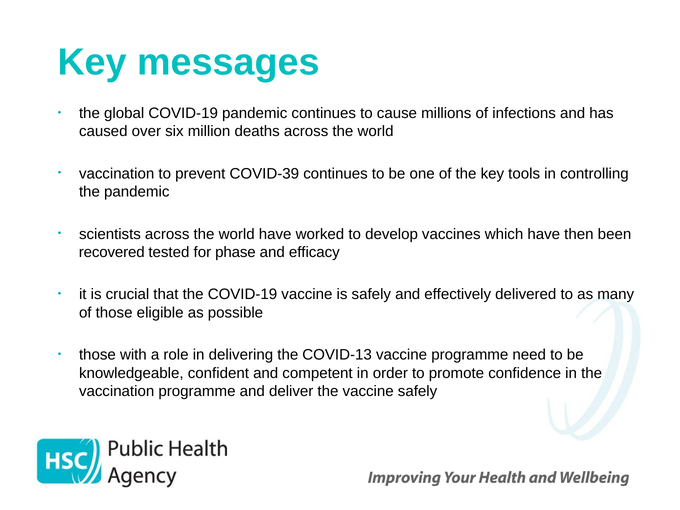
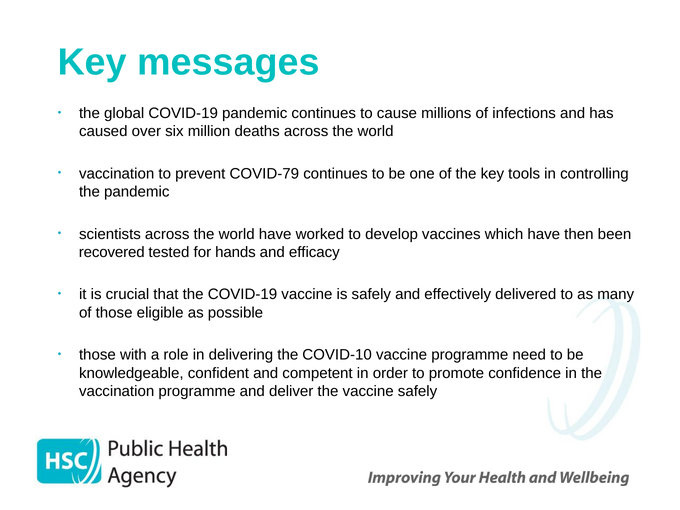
COVID-39: COVID-39 -> COVID-79
phase: phase -> hands
COVID-13: COVID-13 -> COVID-10
